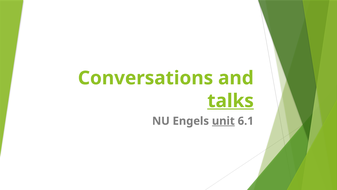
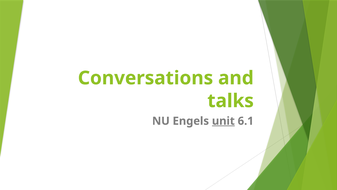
talks underline: present -> none
